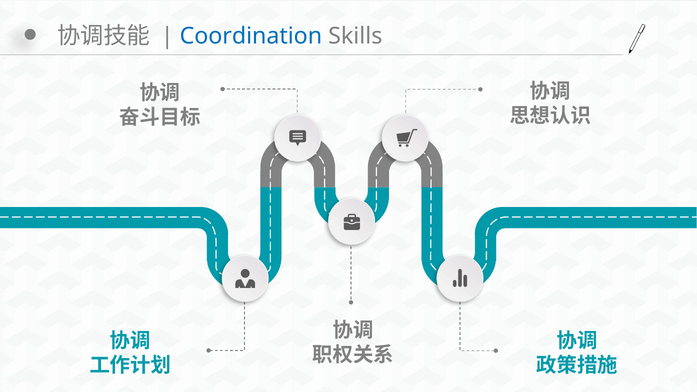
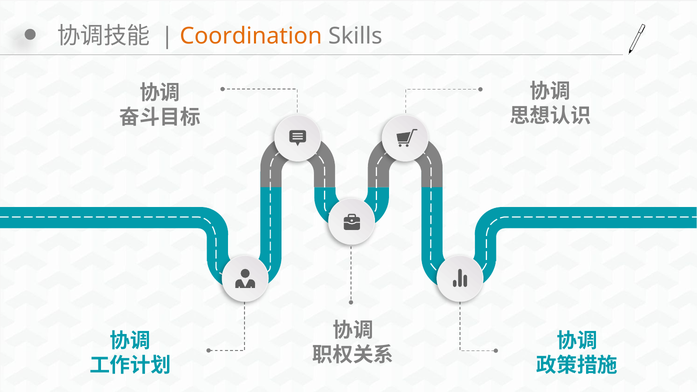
Coordination colour: blue -> orange
